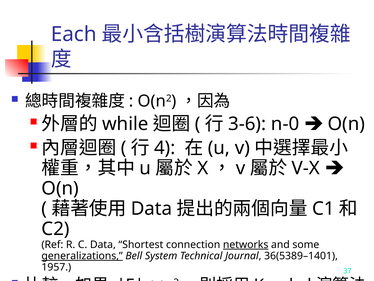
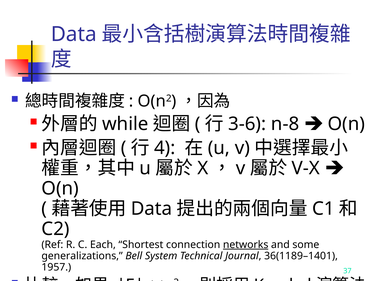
Each at (74, 34): Each -> Data
n-0: n-0 -> n-8
C Data: Data -> Each
generalizations underline: present -> none
36(5389–1401: 36(5389–1401 -> 36(1189–1401
